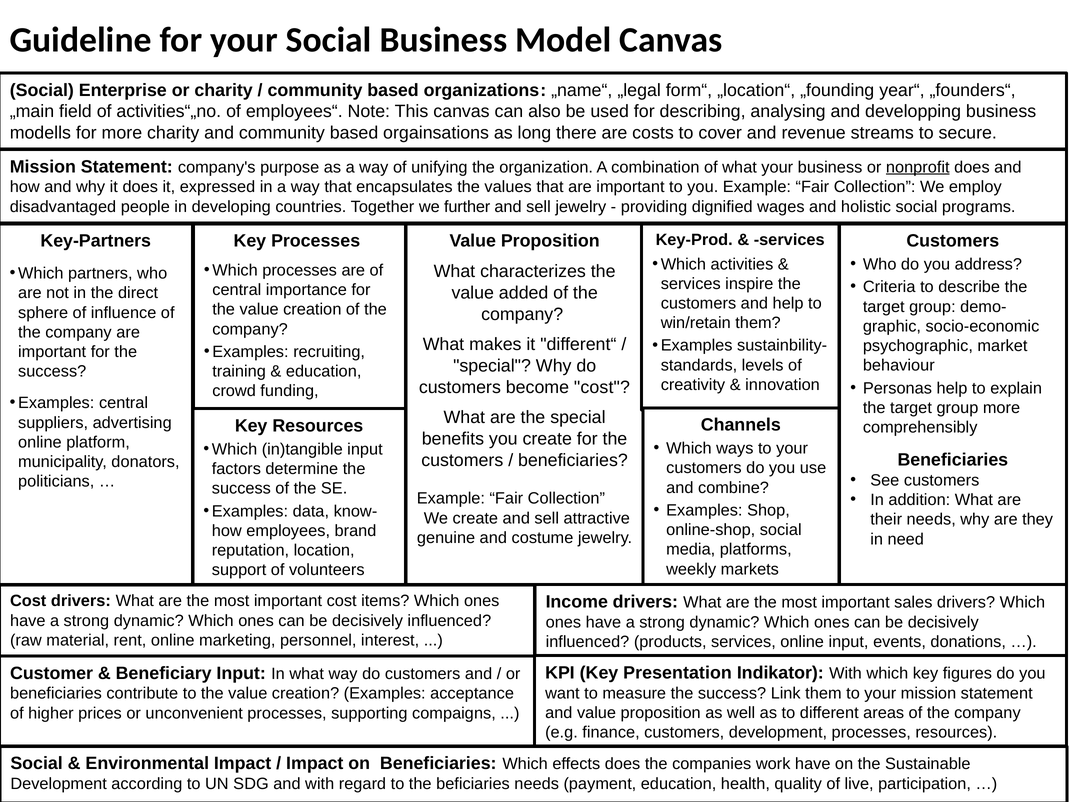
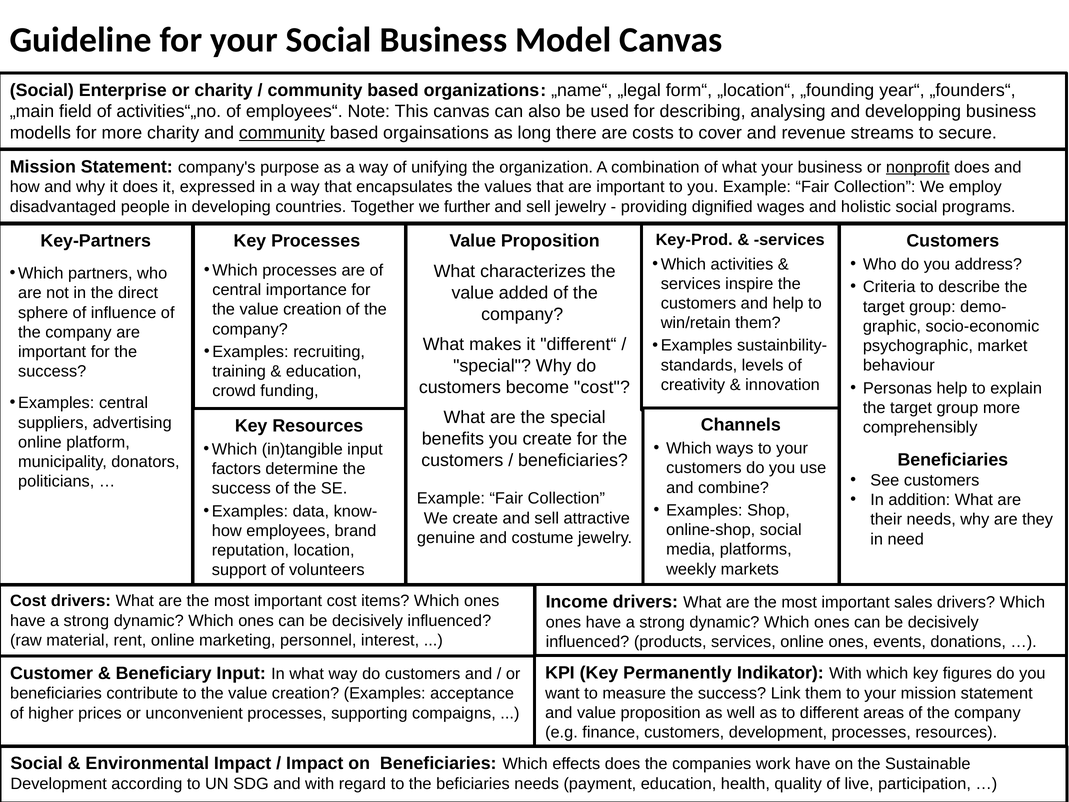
community at (282, 133) underline: none -> present
online input: input -> ones
Presentation: Presentation -> Permanently
